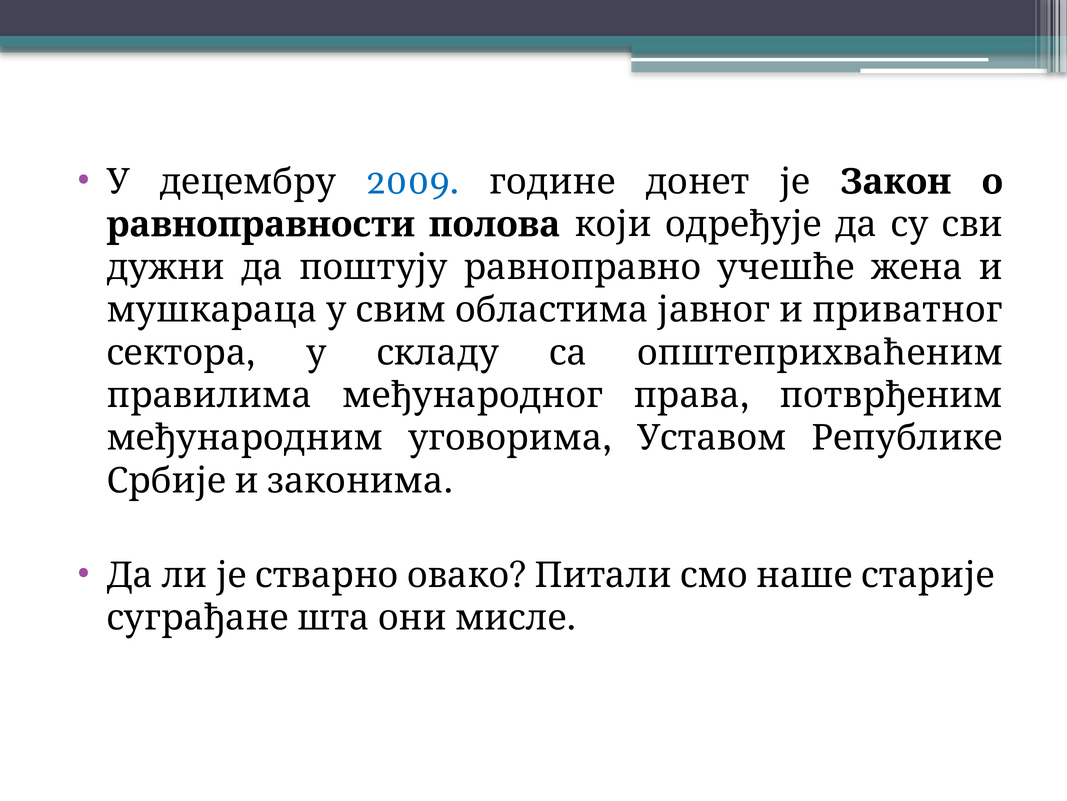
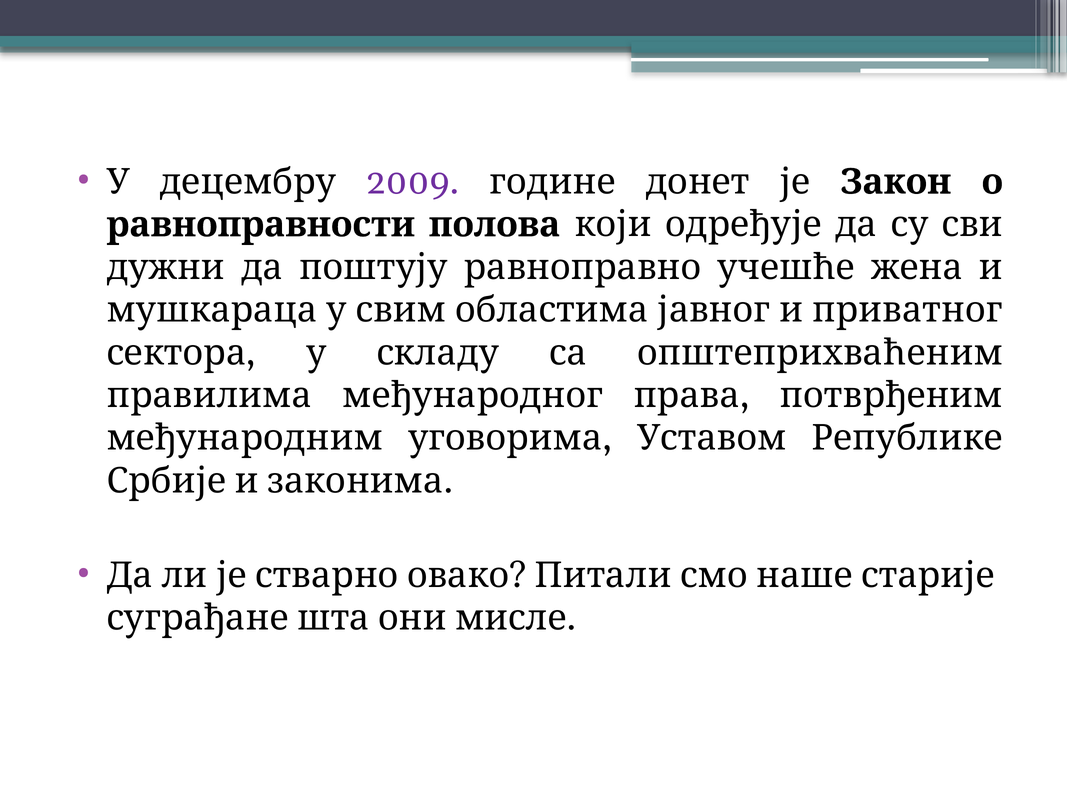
2009 colour: blue -> purple
